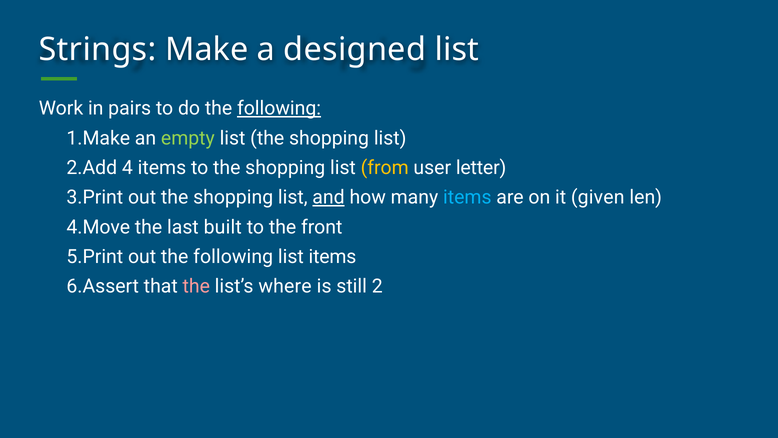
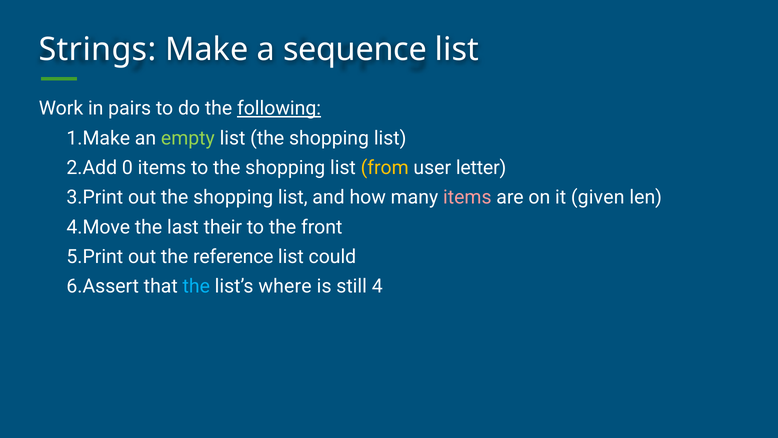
designed: designed -> sequence
4: 4 -> 0
and underline: present -> none
items at (467, 197) colour: light blue -> pink
built: built -> their
out the following: following -> reference
list items: items -> could
the at (196, 286) colour: pink -> light blue
2: 2 -> 4
